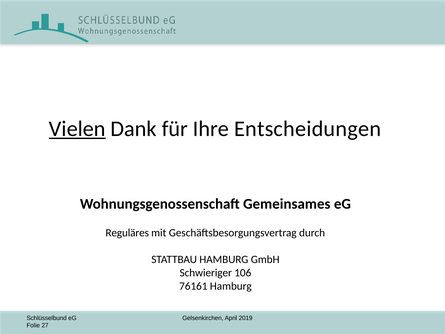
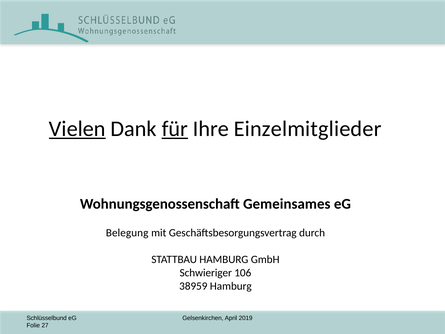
für underline: none -> present
Entscheidungen: Entscheidungen -> Einzelmitglieder
Reguläres: Reguläres -> Belegung
76161: 76161 -> 38959
